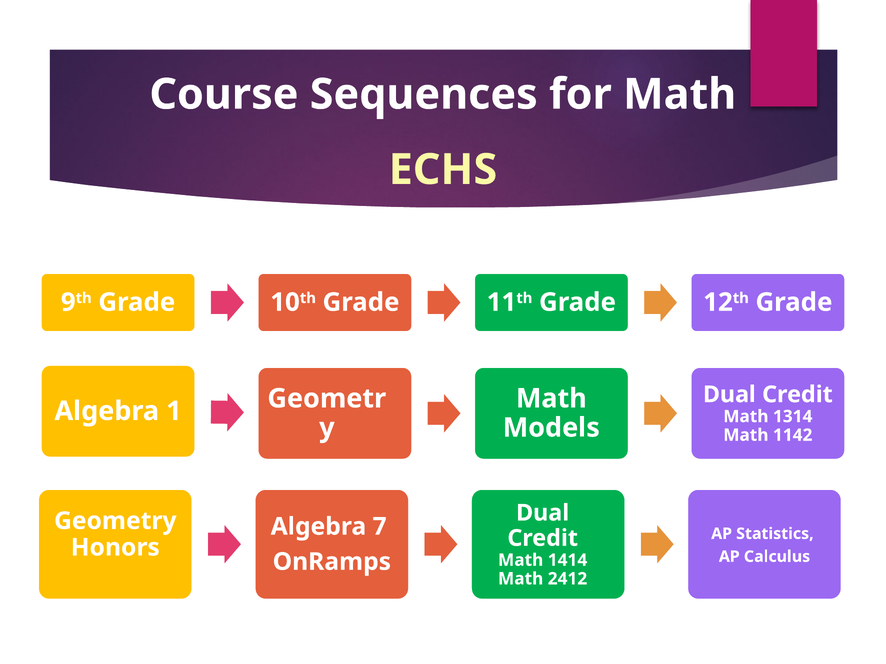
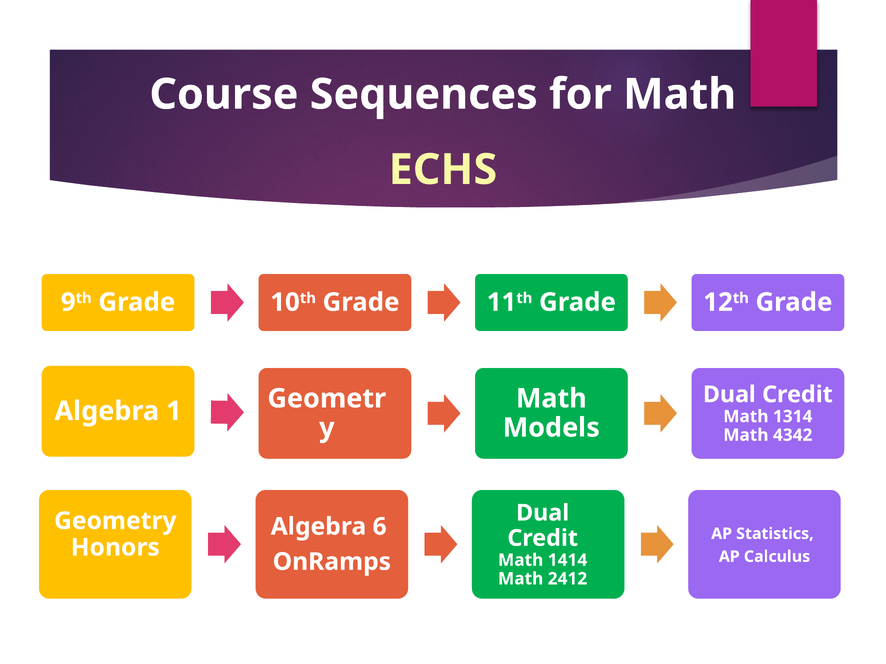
1142: 1142 -> 4342
7: 7 -> 6
